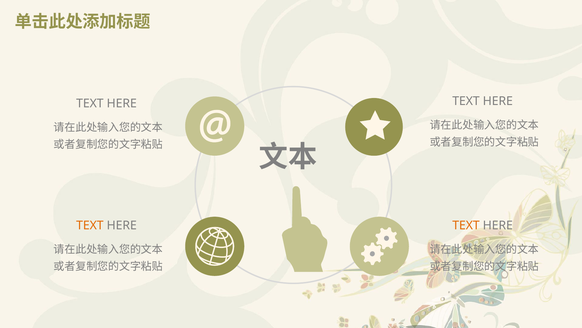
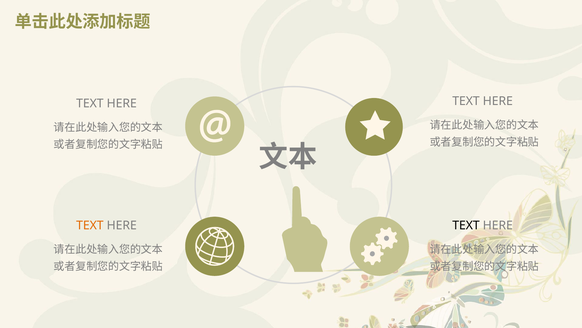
TEXT at (466, 225) colour: orange -> black
